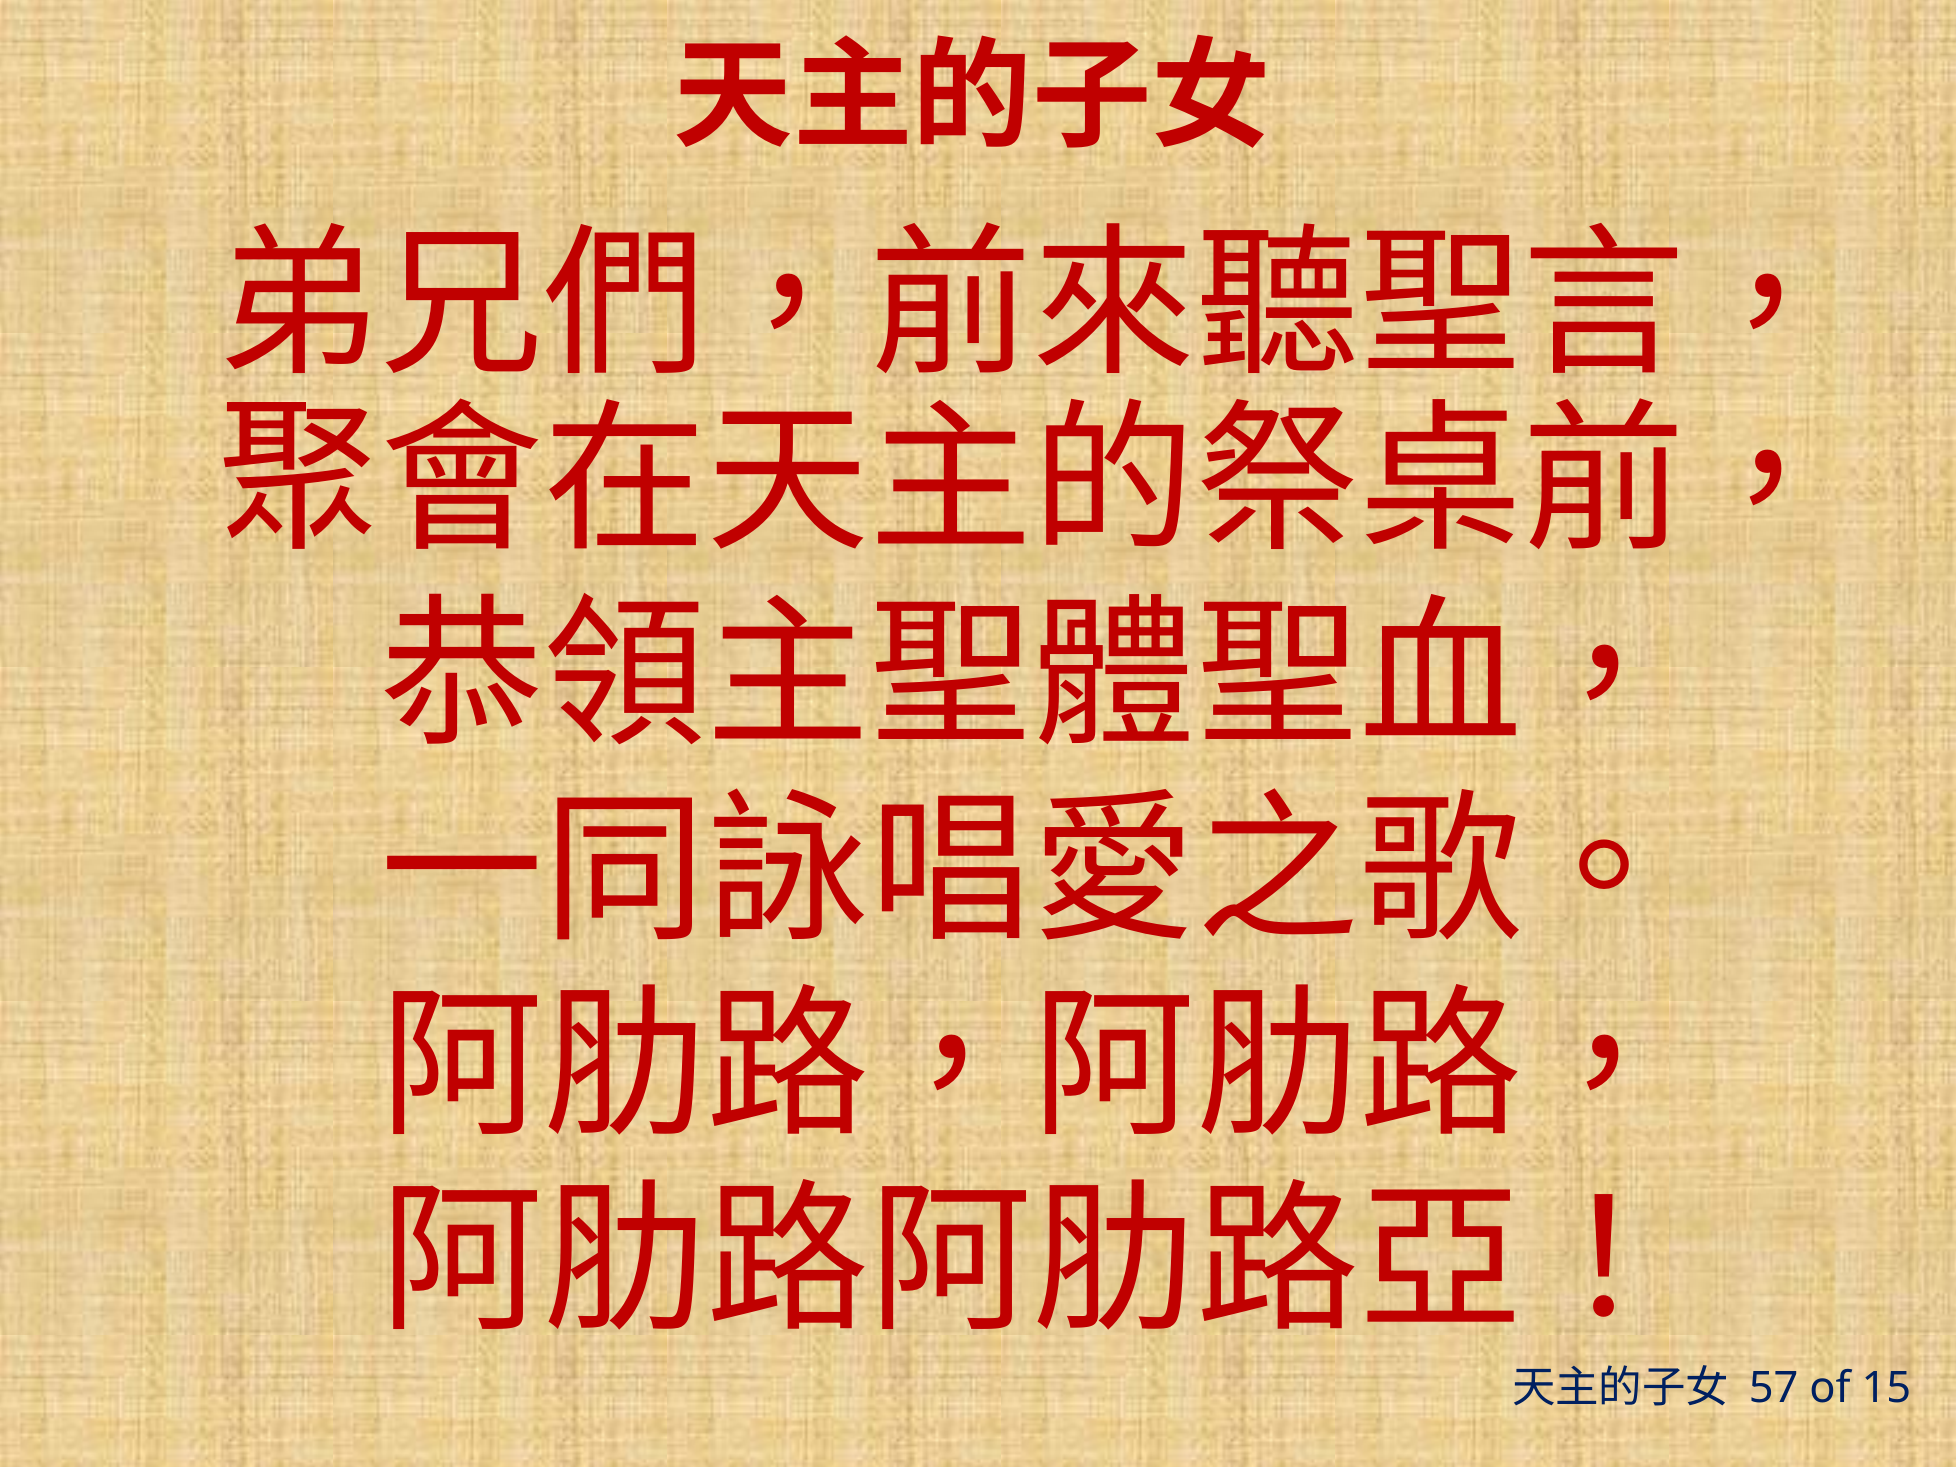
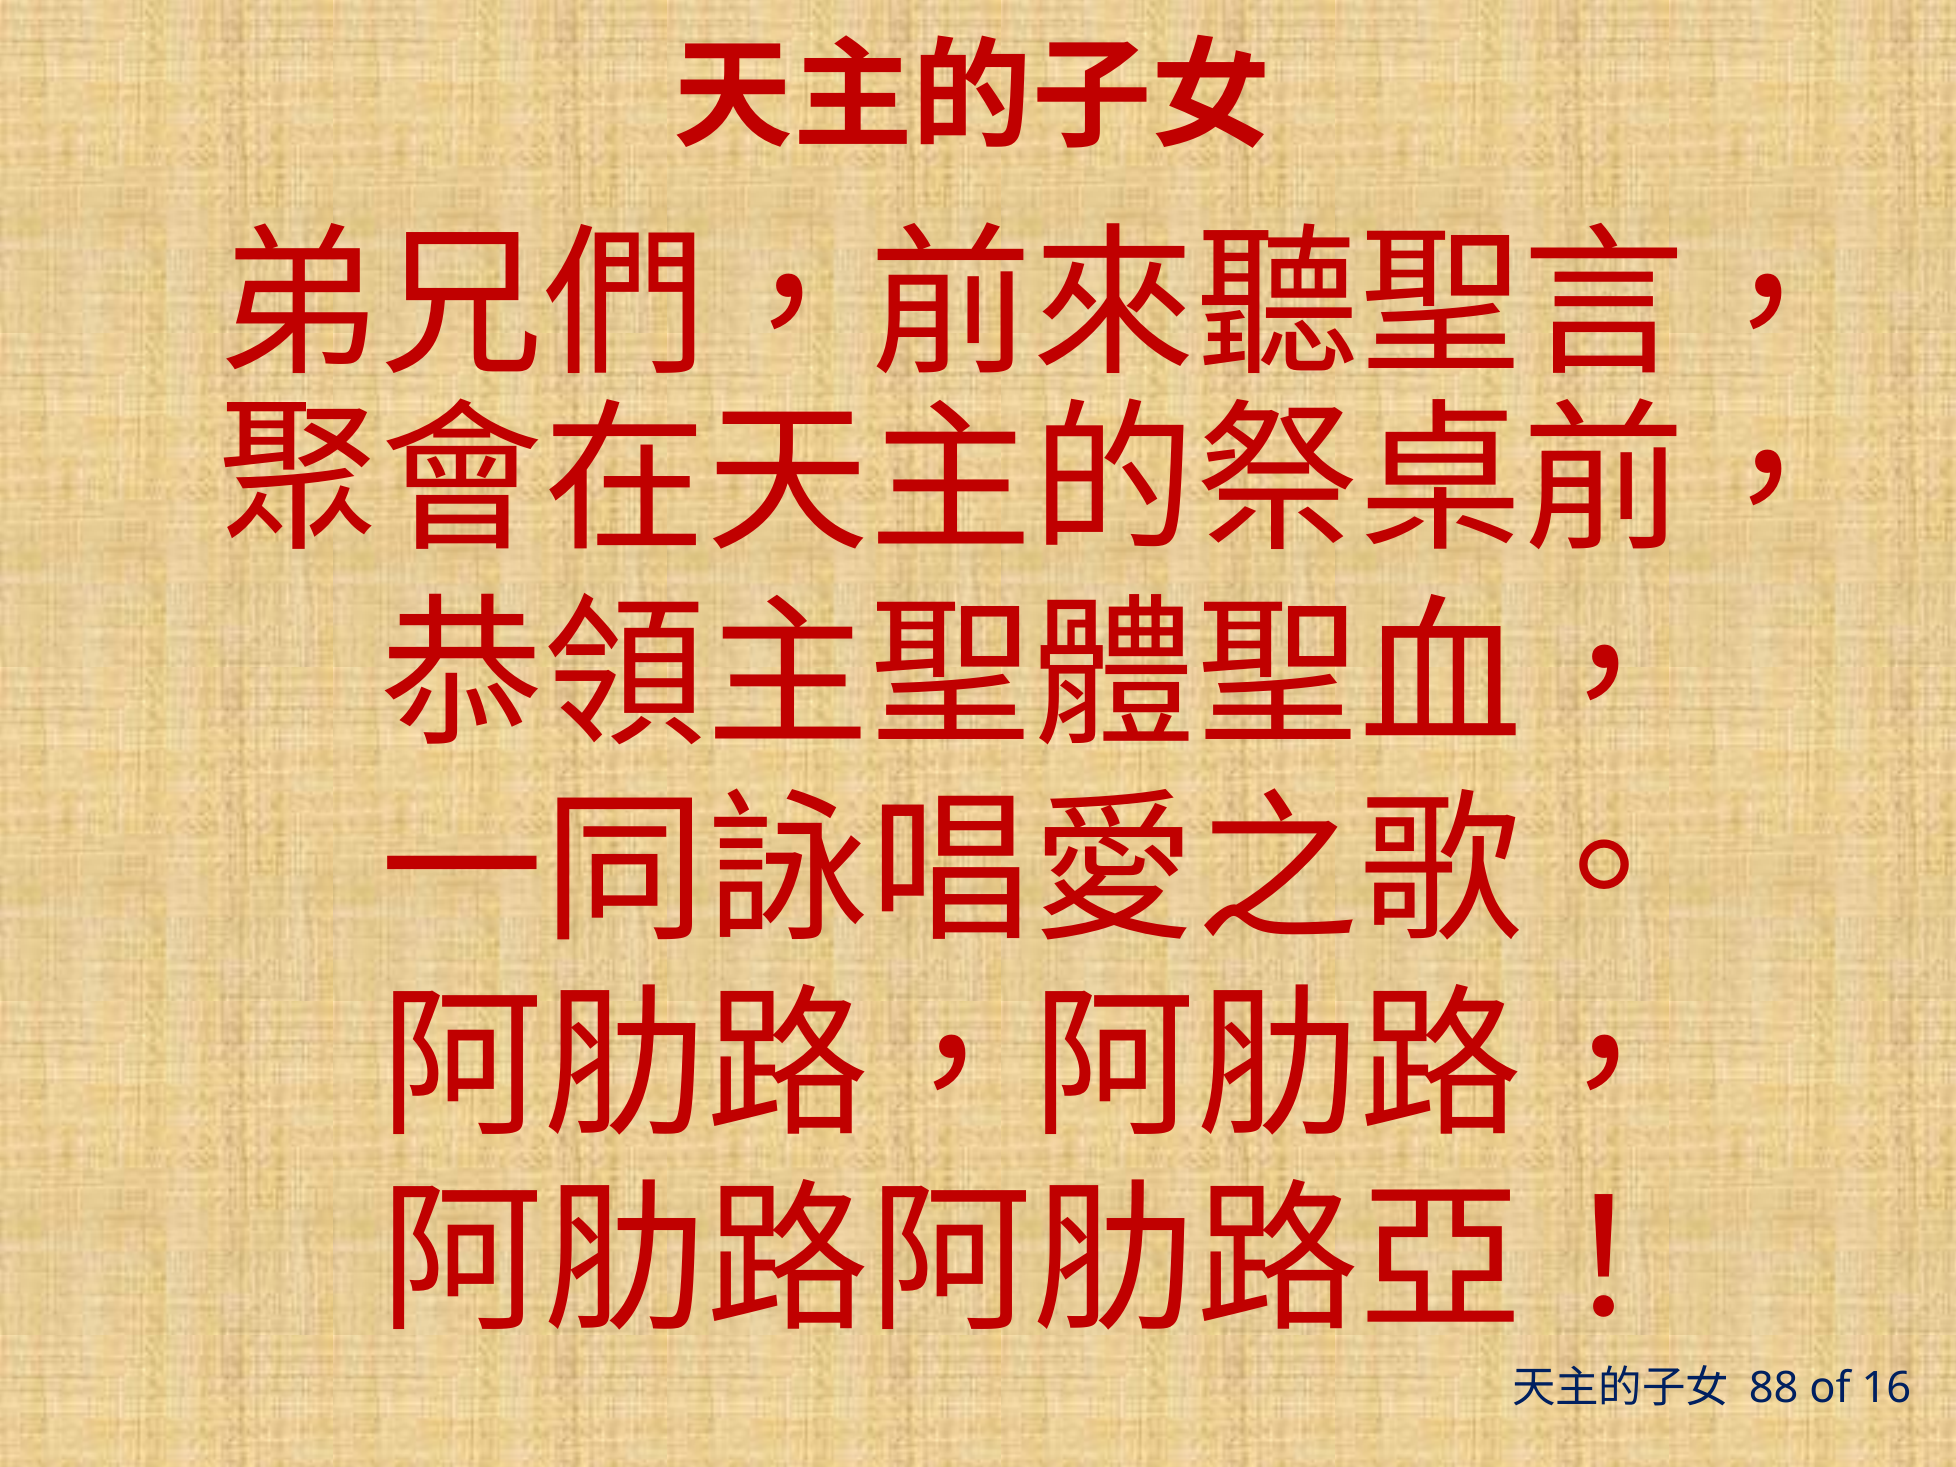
57: 57 -> 88
15: 15 -> 16
